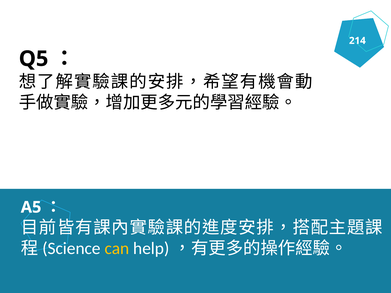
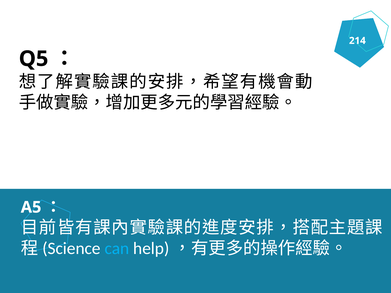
can colour: yellow -> light blue
